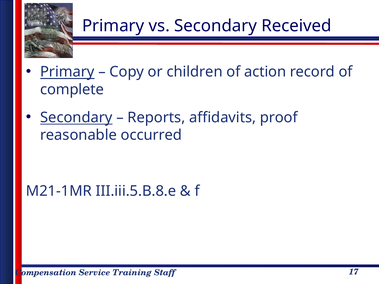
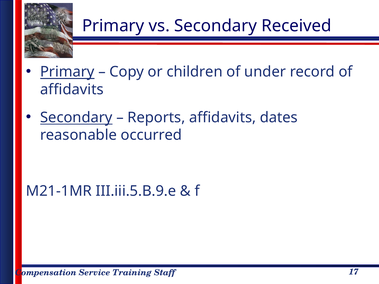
action: action -> under
complete at (72, 89): complete -> affidavits
proof: proof -> dates
III.iii.5.B.8.e: III.iii.5.B.8.e -> III.iii.5.B.9.e
